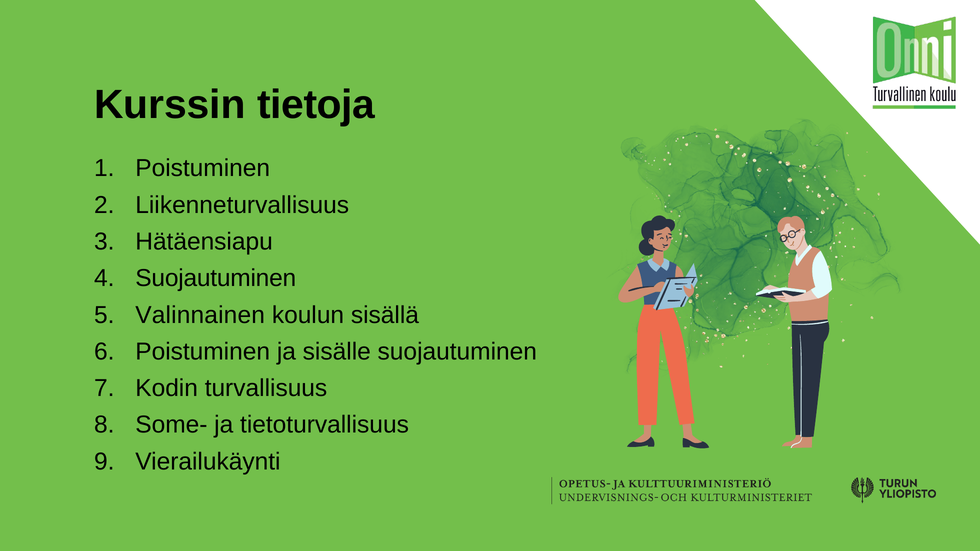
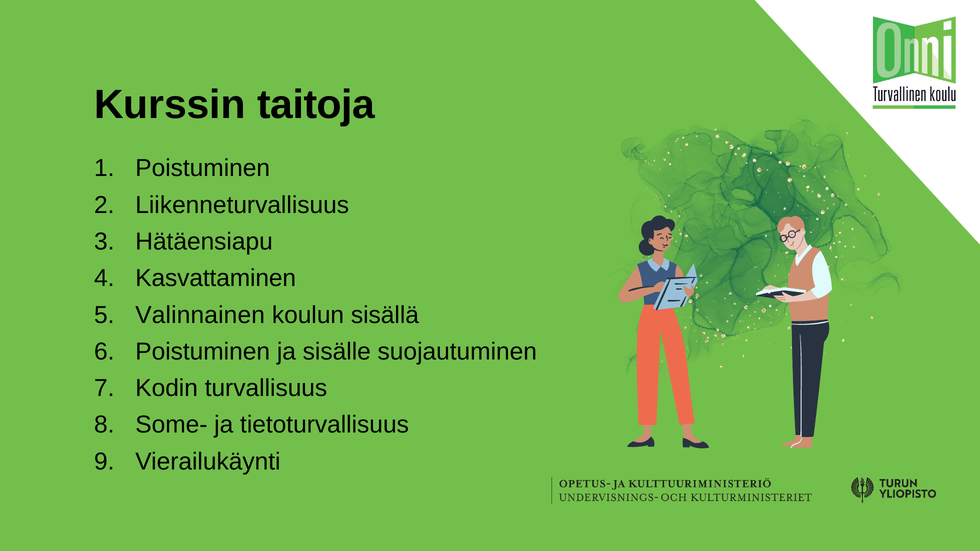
tietoja: tietoja -> taitoja
Suojautuminen at (216, 278): Suojautuminen -> Kasvattaminen
